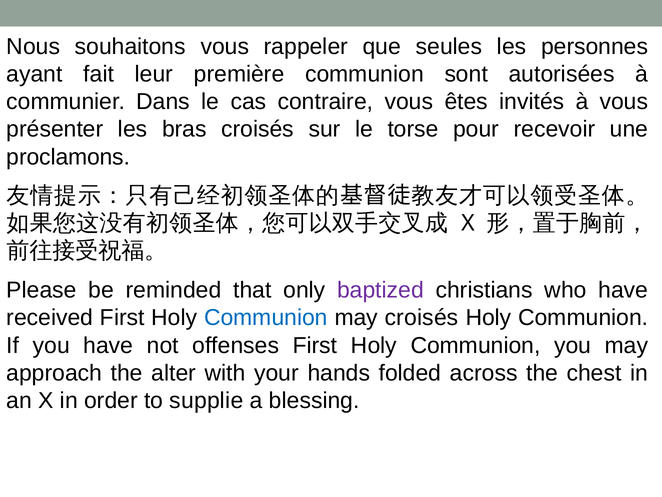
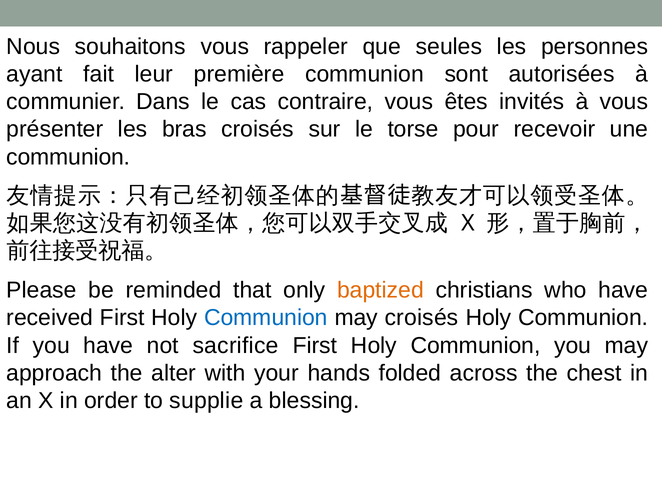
proclamons at (68, 157): proclamons -> communion
baptized colour: purple -> orange
offenses: offenses -> sacrifice
